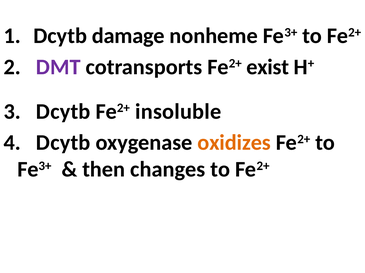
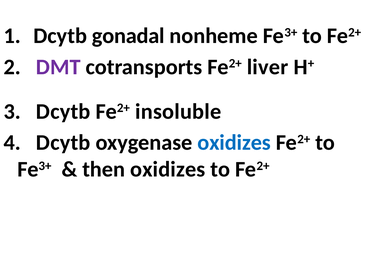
damage: damage -> gonadal
exist: exist -> liver
oxidizes at (234, 143) colour: orange -> blue
then changes: changes -> oxidizes
